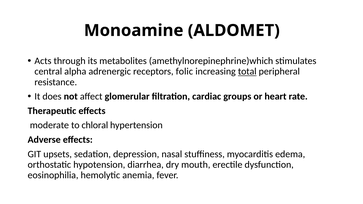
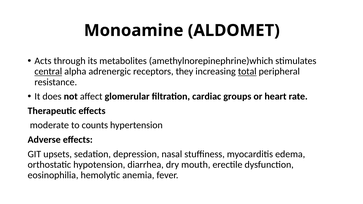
central underline: none -> present
folic: folic -> they
chloral: chloral -> counts
